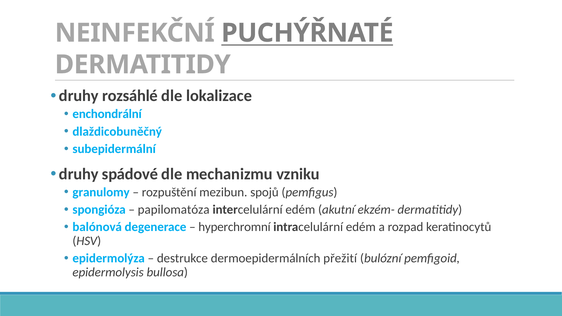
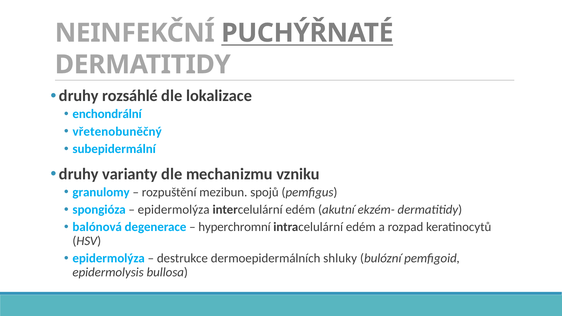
dlaždicobuněčný: dlaždicobuněčný -> vřetenobuněčný
spádové: spádové -> varianty
papilomatóza at (174, 210): papilomatóza -> epidermolýza
přežití: přežití -> shluky
